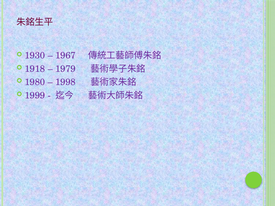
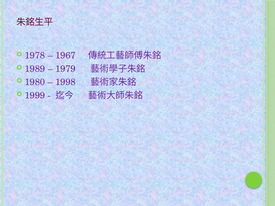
1930: 1930 -> 1978
1918: 1918 -> 1989
